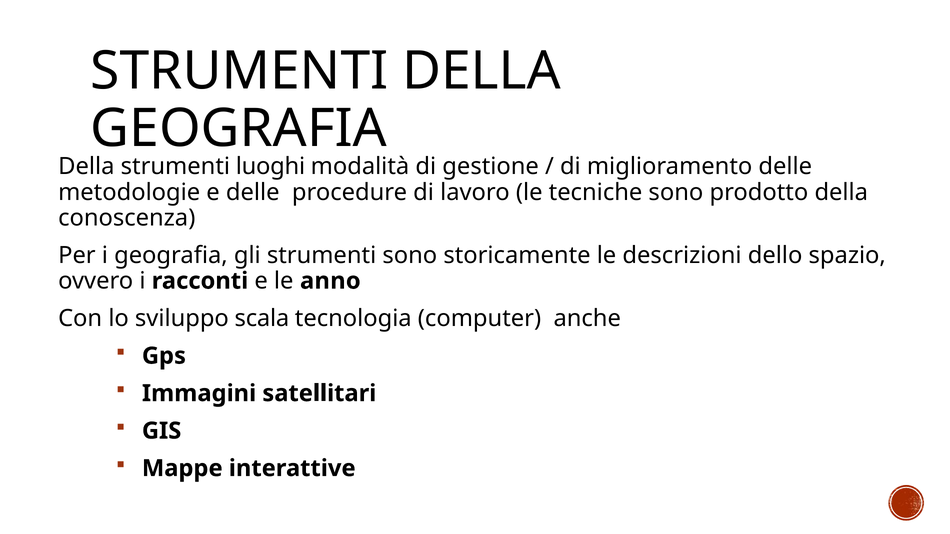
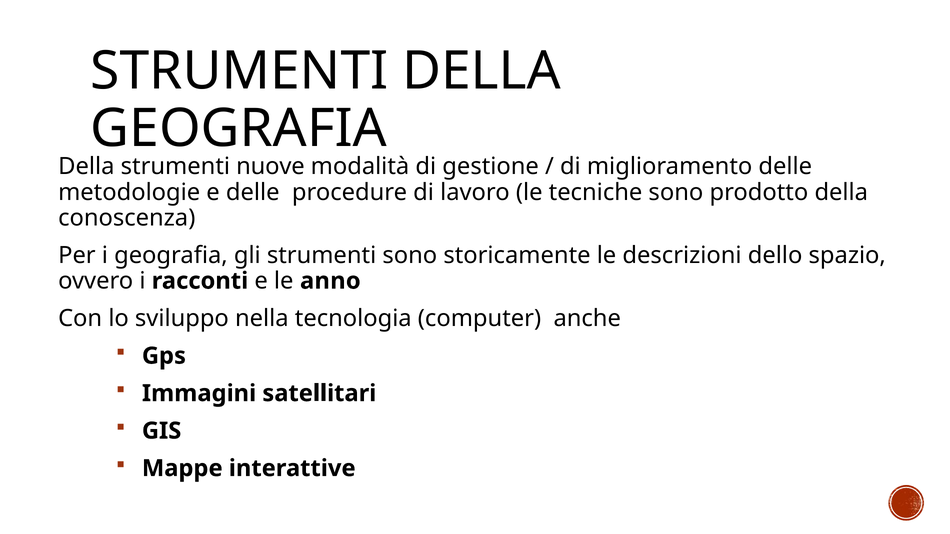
luoghi: luoghi -> nuove
scala: scala -> nella
